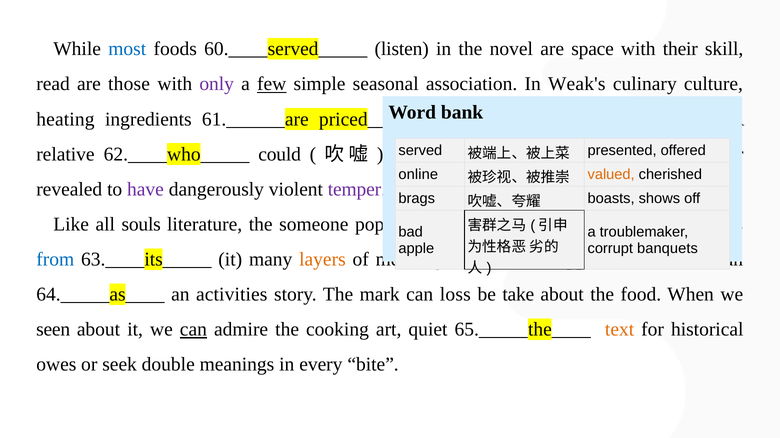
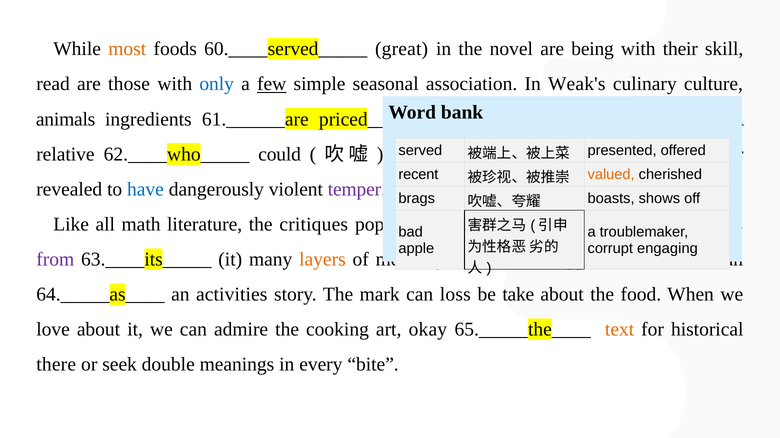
most colour: blue -> orange
listen: listen -> great
space: space -> being
only colour: purple -> blue
heating: heating -> animals
online: online -> recent
have colour: purple -> blue
souls: souls -> math
someone: someone -> critiques
banquets: banquets -> engaging
from colour: blue -> purple
seen: seen -> love
can at (193, 330) underline: present -> none
quiet: quiet -> okay
owes: owes -> there
